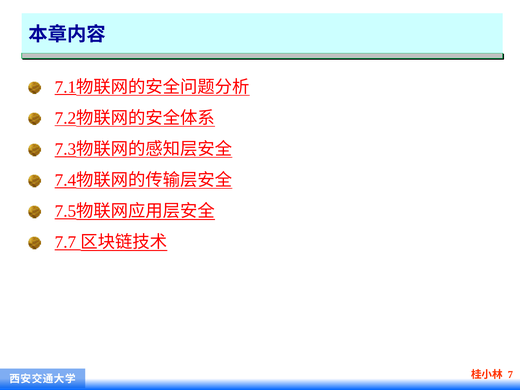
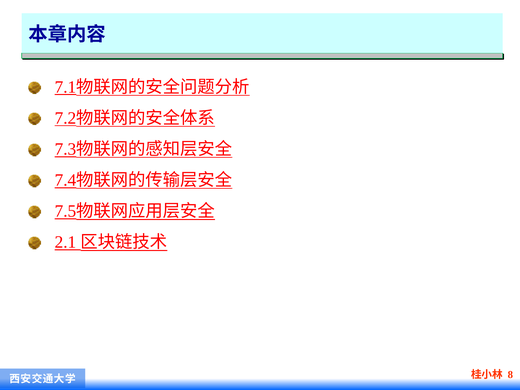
7.7: 7.7 -> 2.1
7: 7 -> 8
